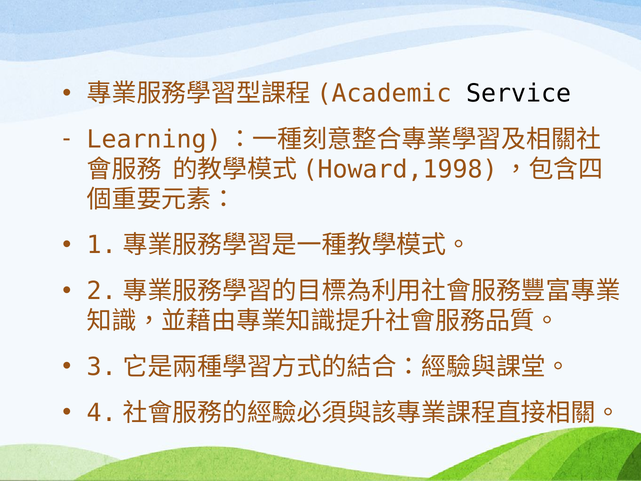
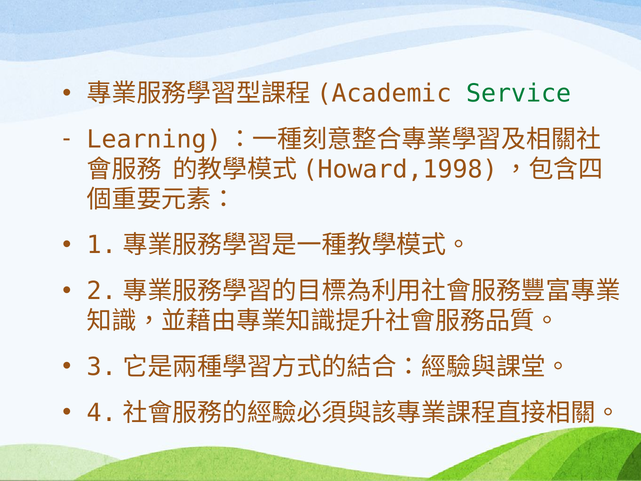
Service colour: black -> green
